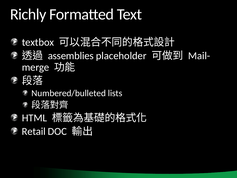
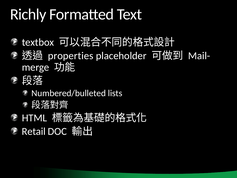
assemblies: assemblies -> properties
